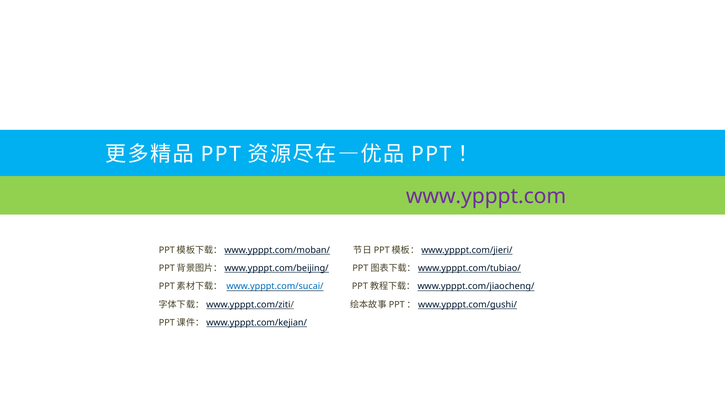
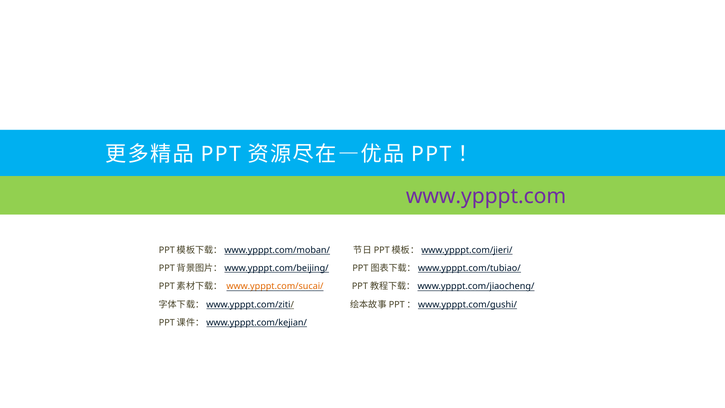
www.ypppt.com/sucai/ colour: blue -> orange
